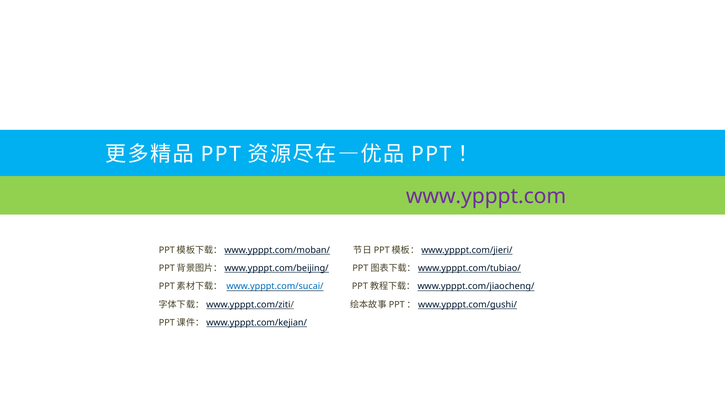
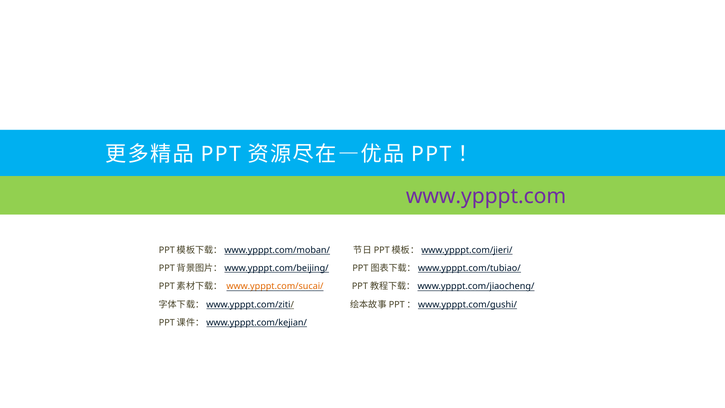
www.ypppt.com/sucai/ colour: blue -> orange
